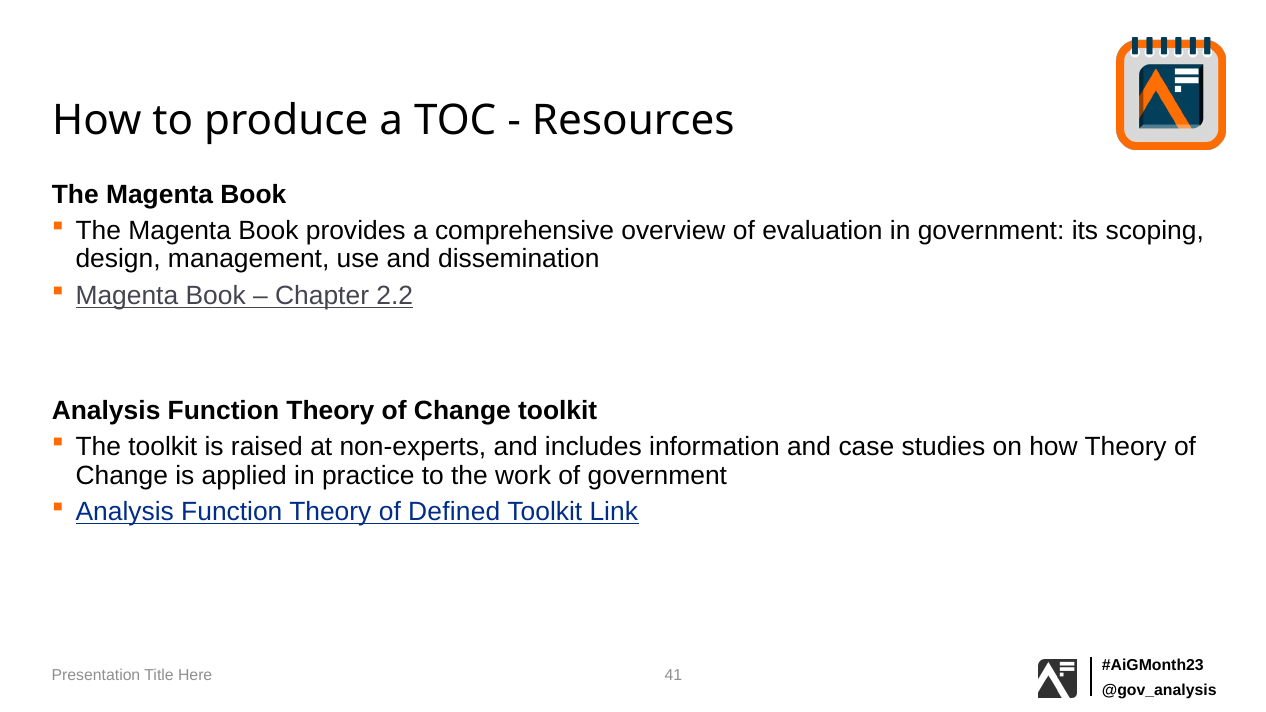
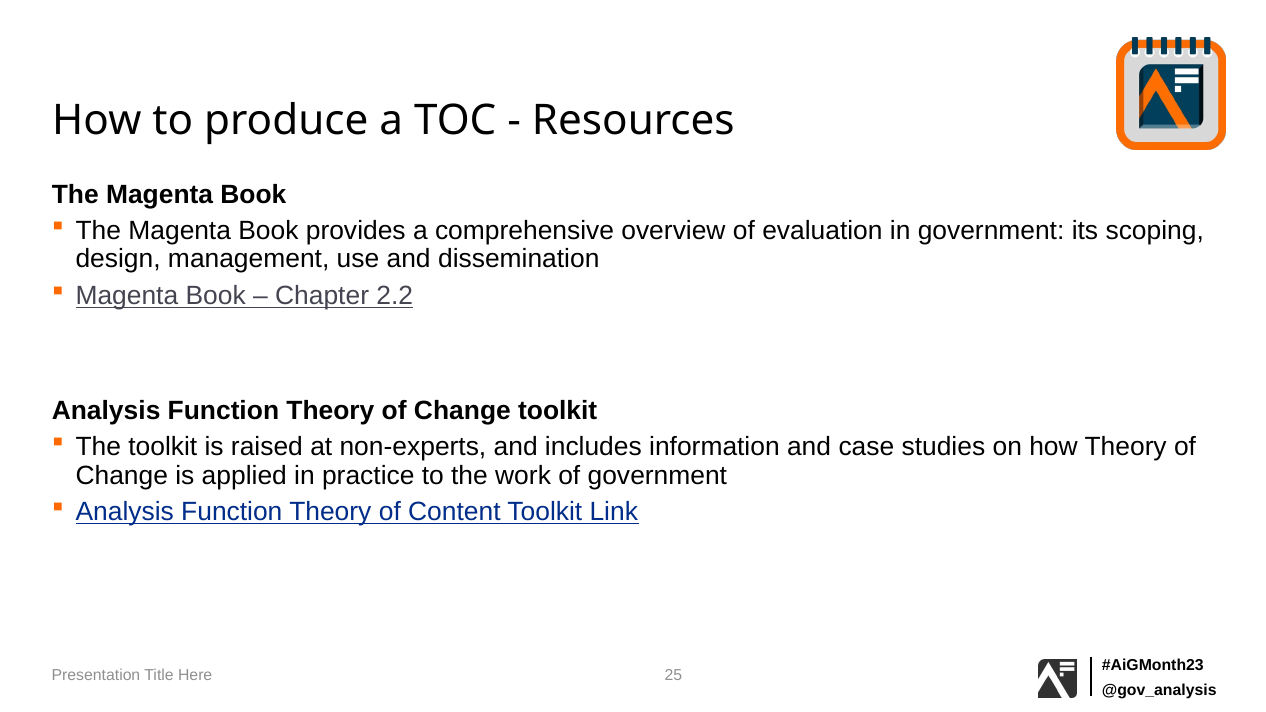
Defined: Defined -> Content
41: 41 -> 25
